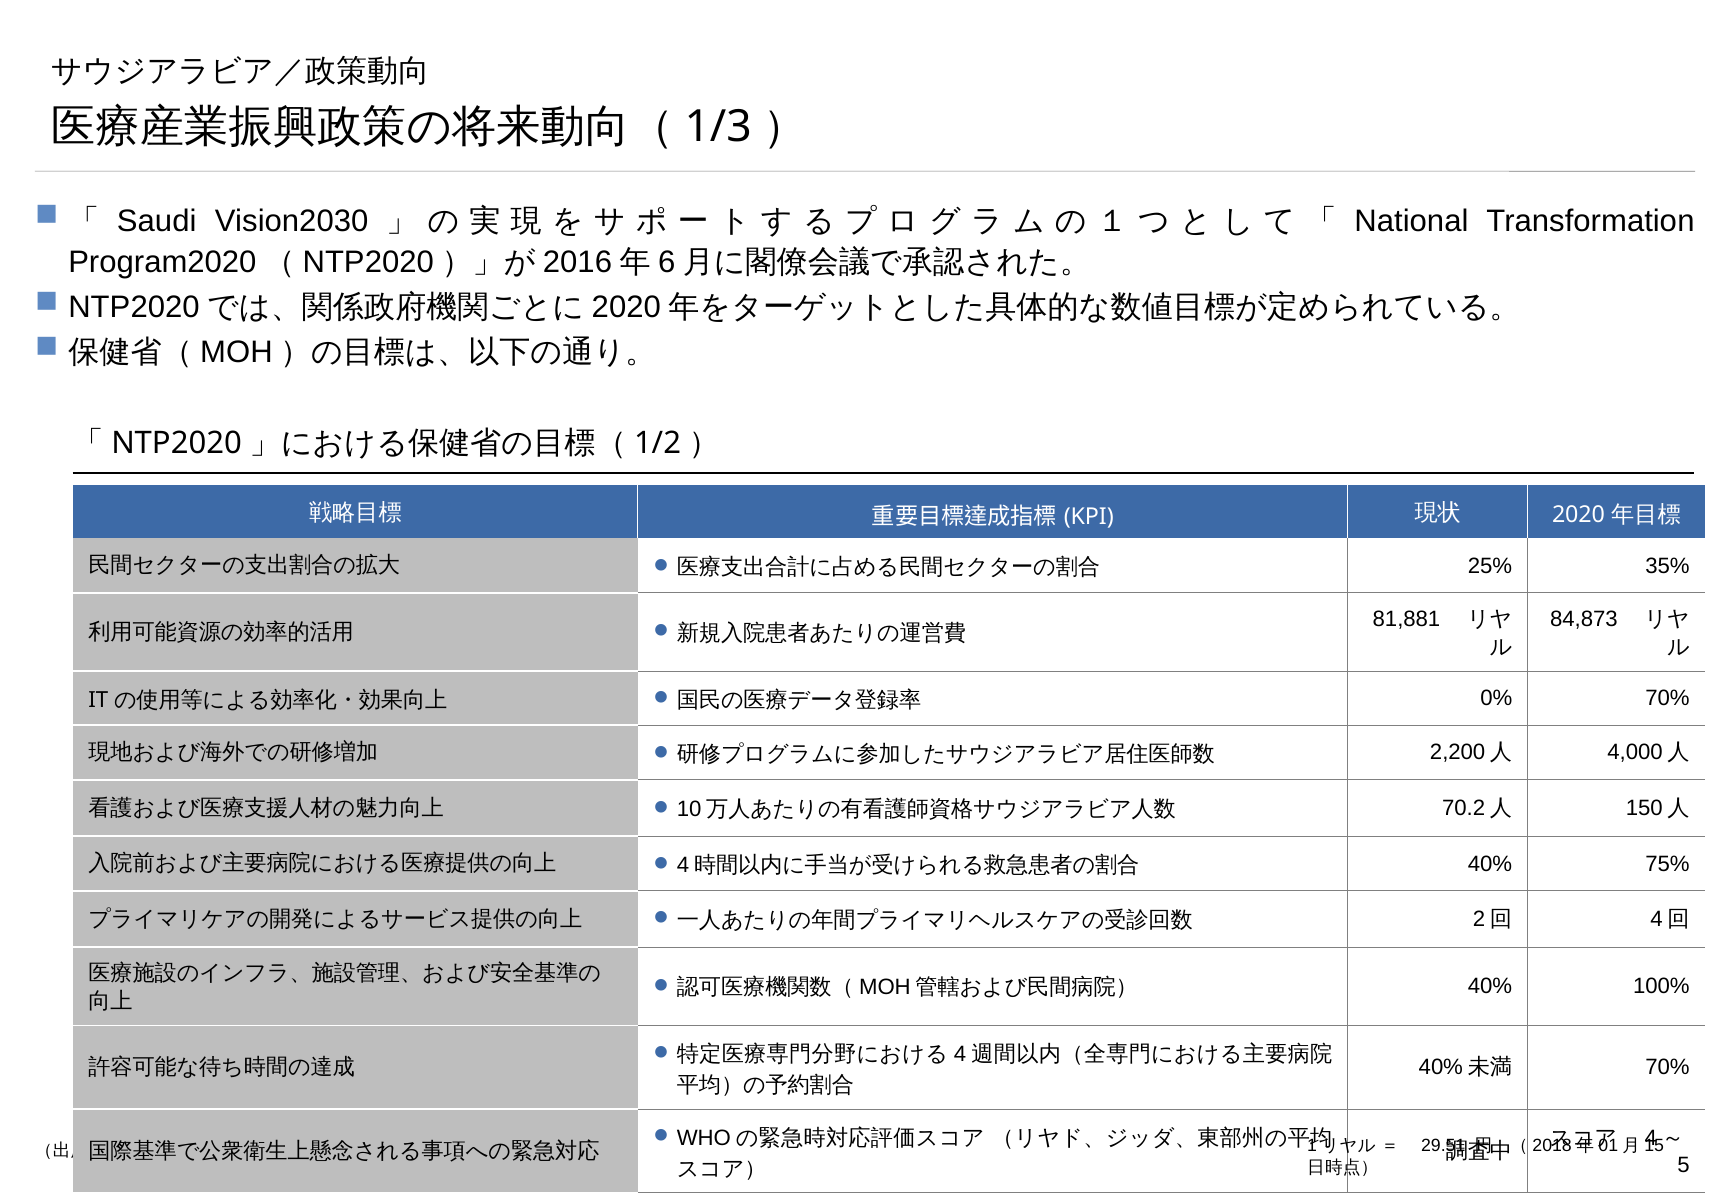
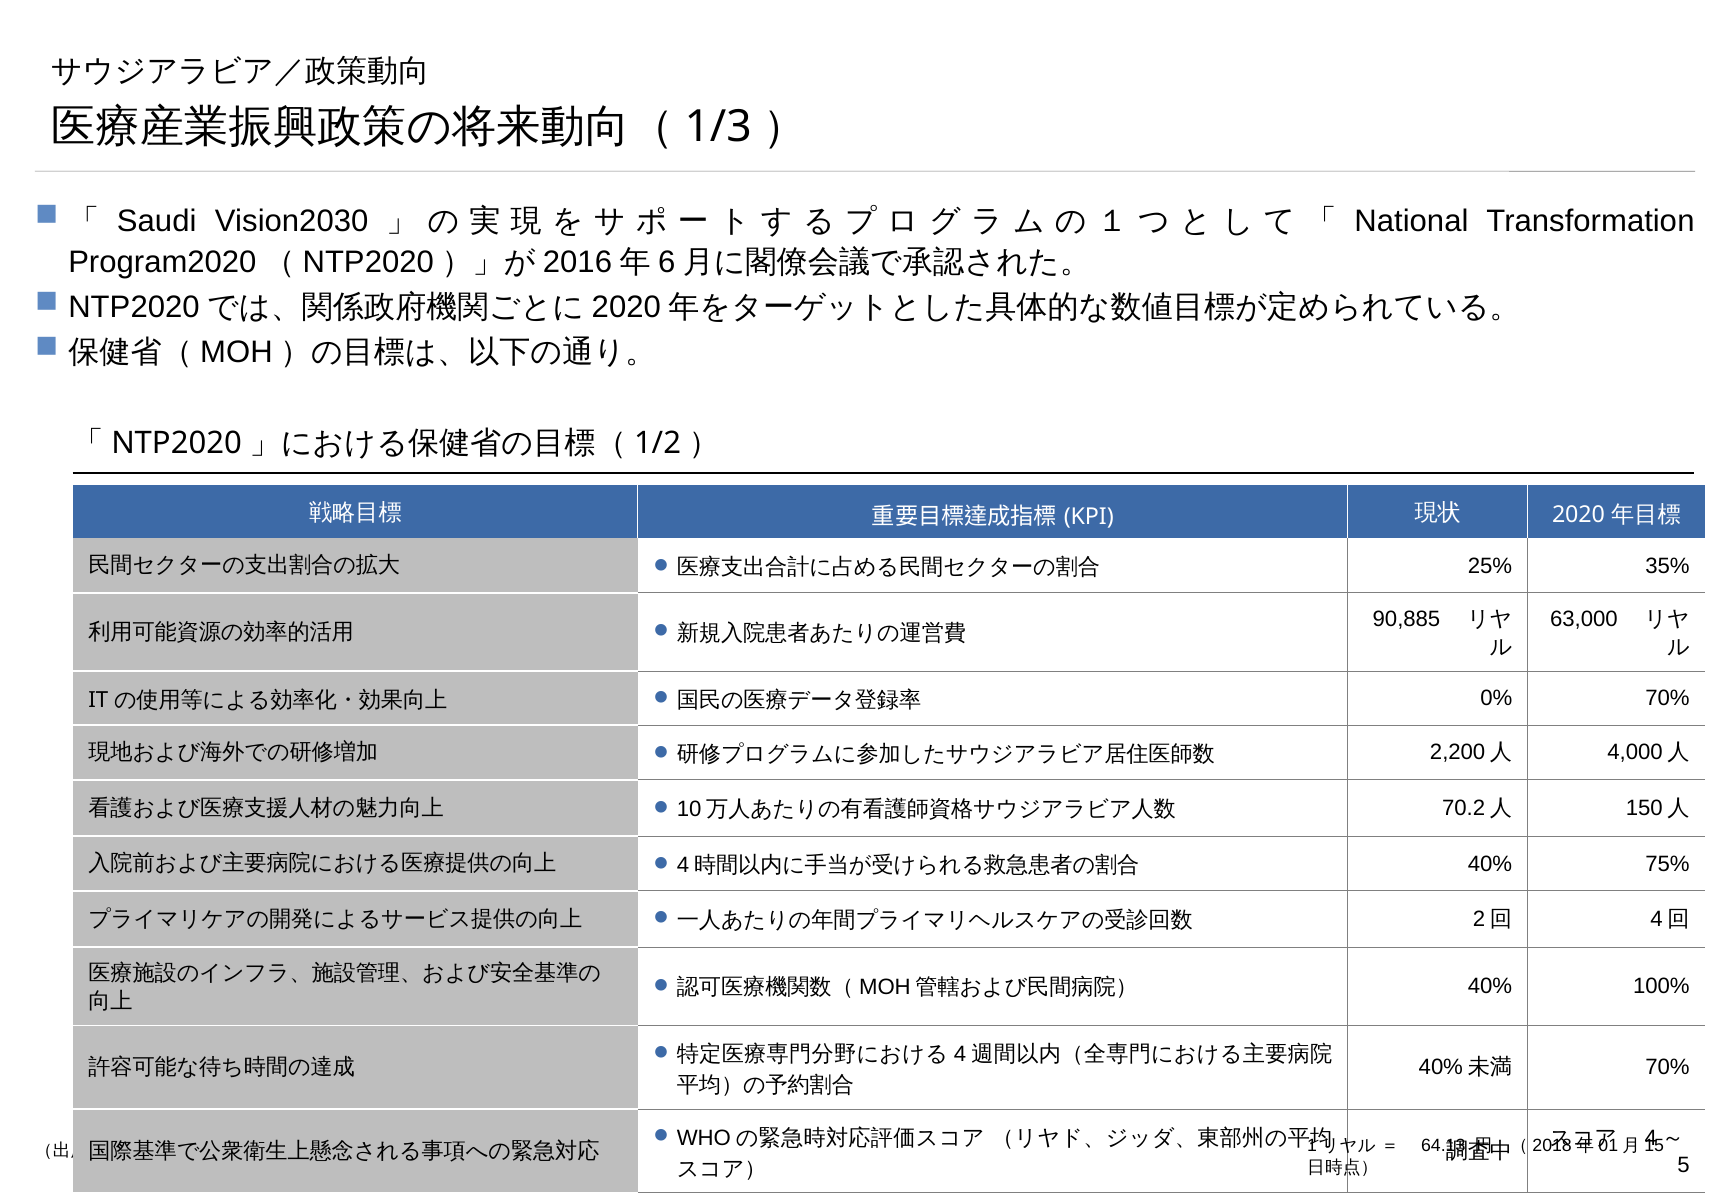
81,881: 81,881 -> 90,885
84,873: 84,873 -> 63,000
29.51: 29.51 -> 64.13
